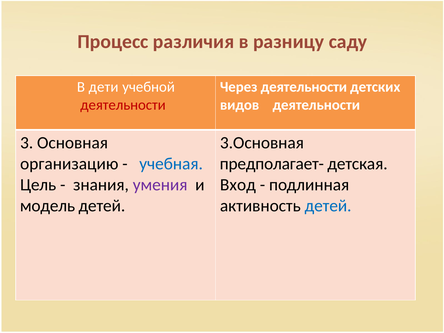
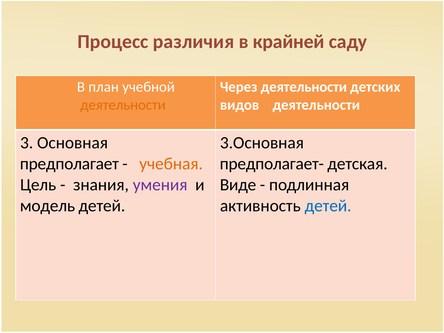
разницу: разницу -> крайней
дети: дети -> план
деятельности at (123, 105) colour: red -> orange
организацию: организацию -> предполагает
учебная colour: blue -> orange
Вход: Вход -> Виде
